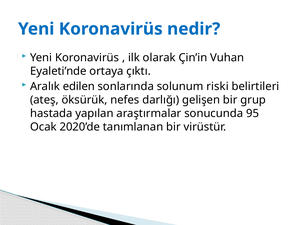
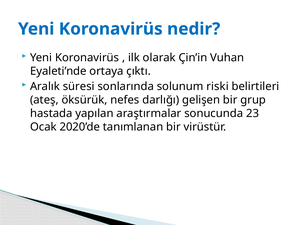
edilen: edilen -> süresi
95: 95 -> 23
